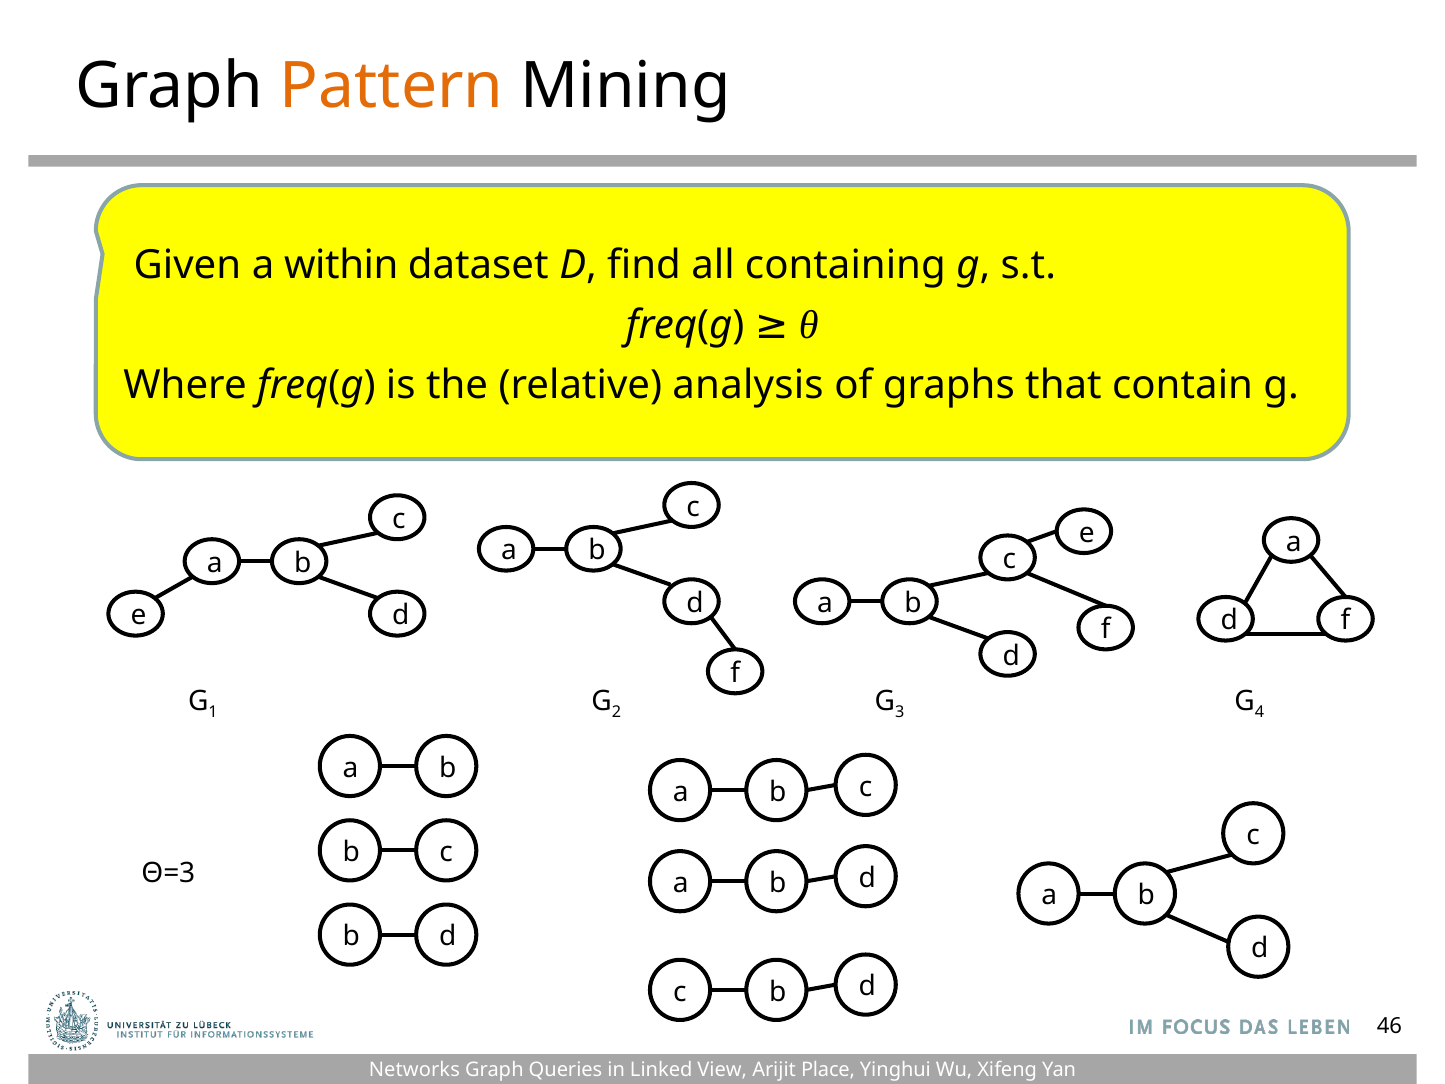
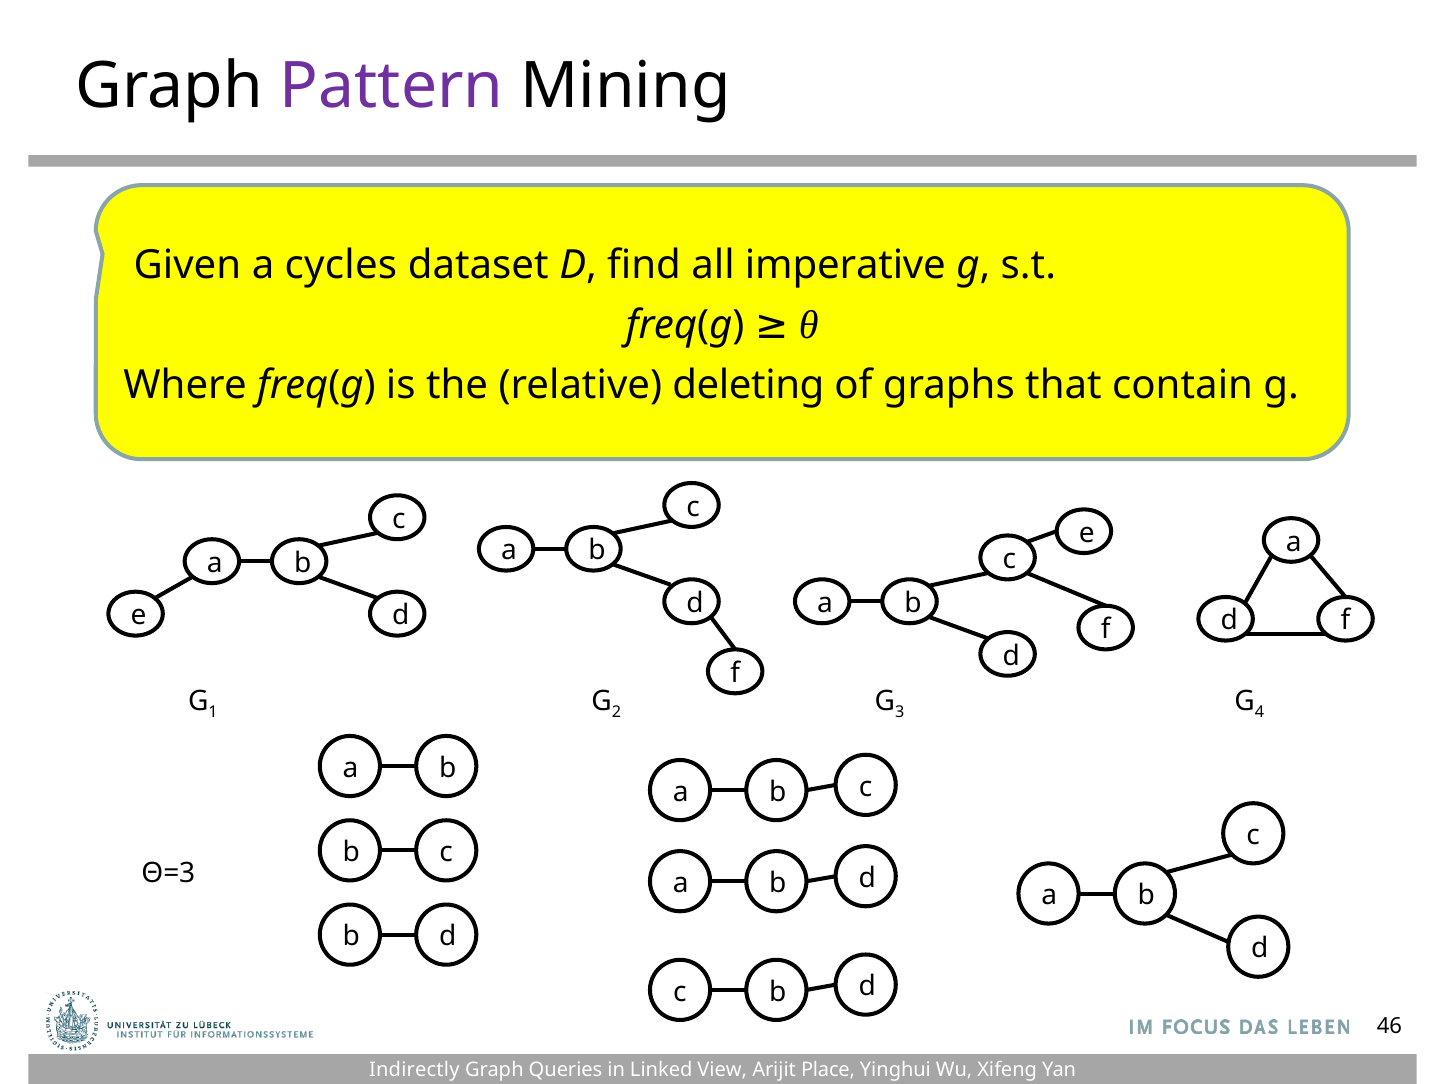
Pattern colour: orange -> purple
within: within -> cycles
containing: containing -> imperative
analysis: analysis -> deleting
Networks: Networks -> Indirectly
